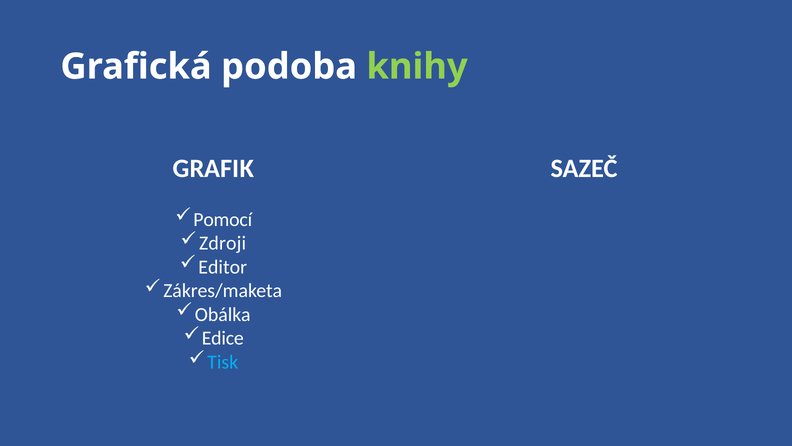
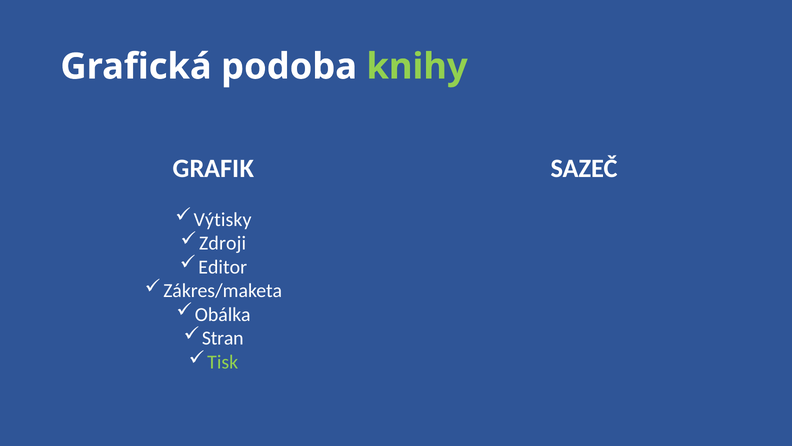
Pomocí: Pomocí -> Výtisky
Edice: Edice -> Stran
Tisk colour: light blue -> light green
